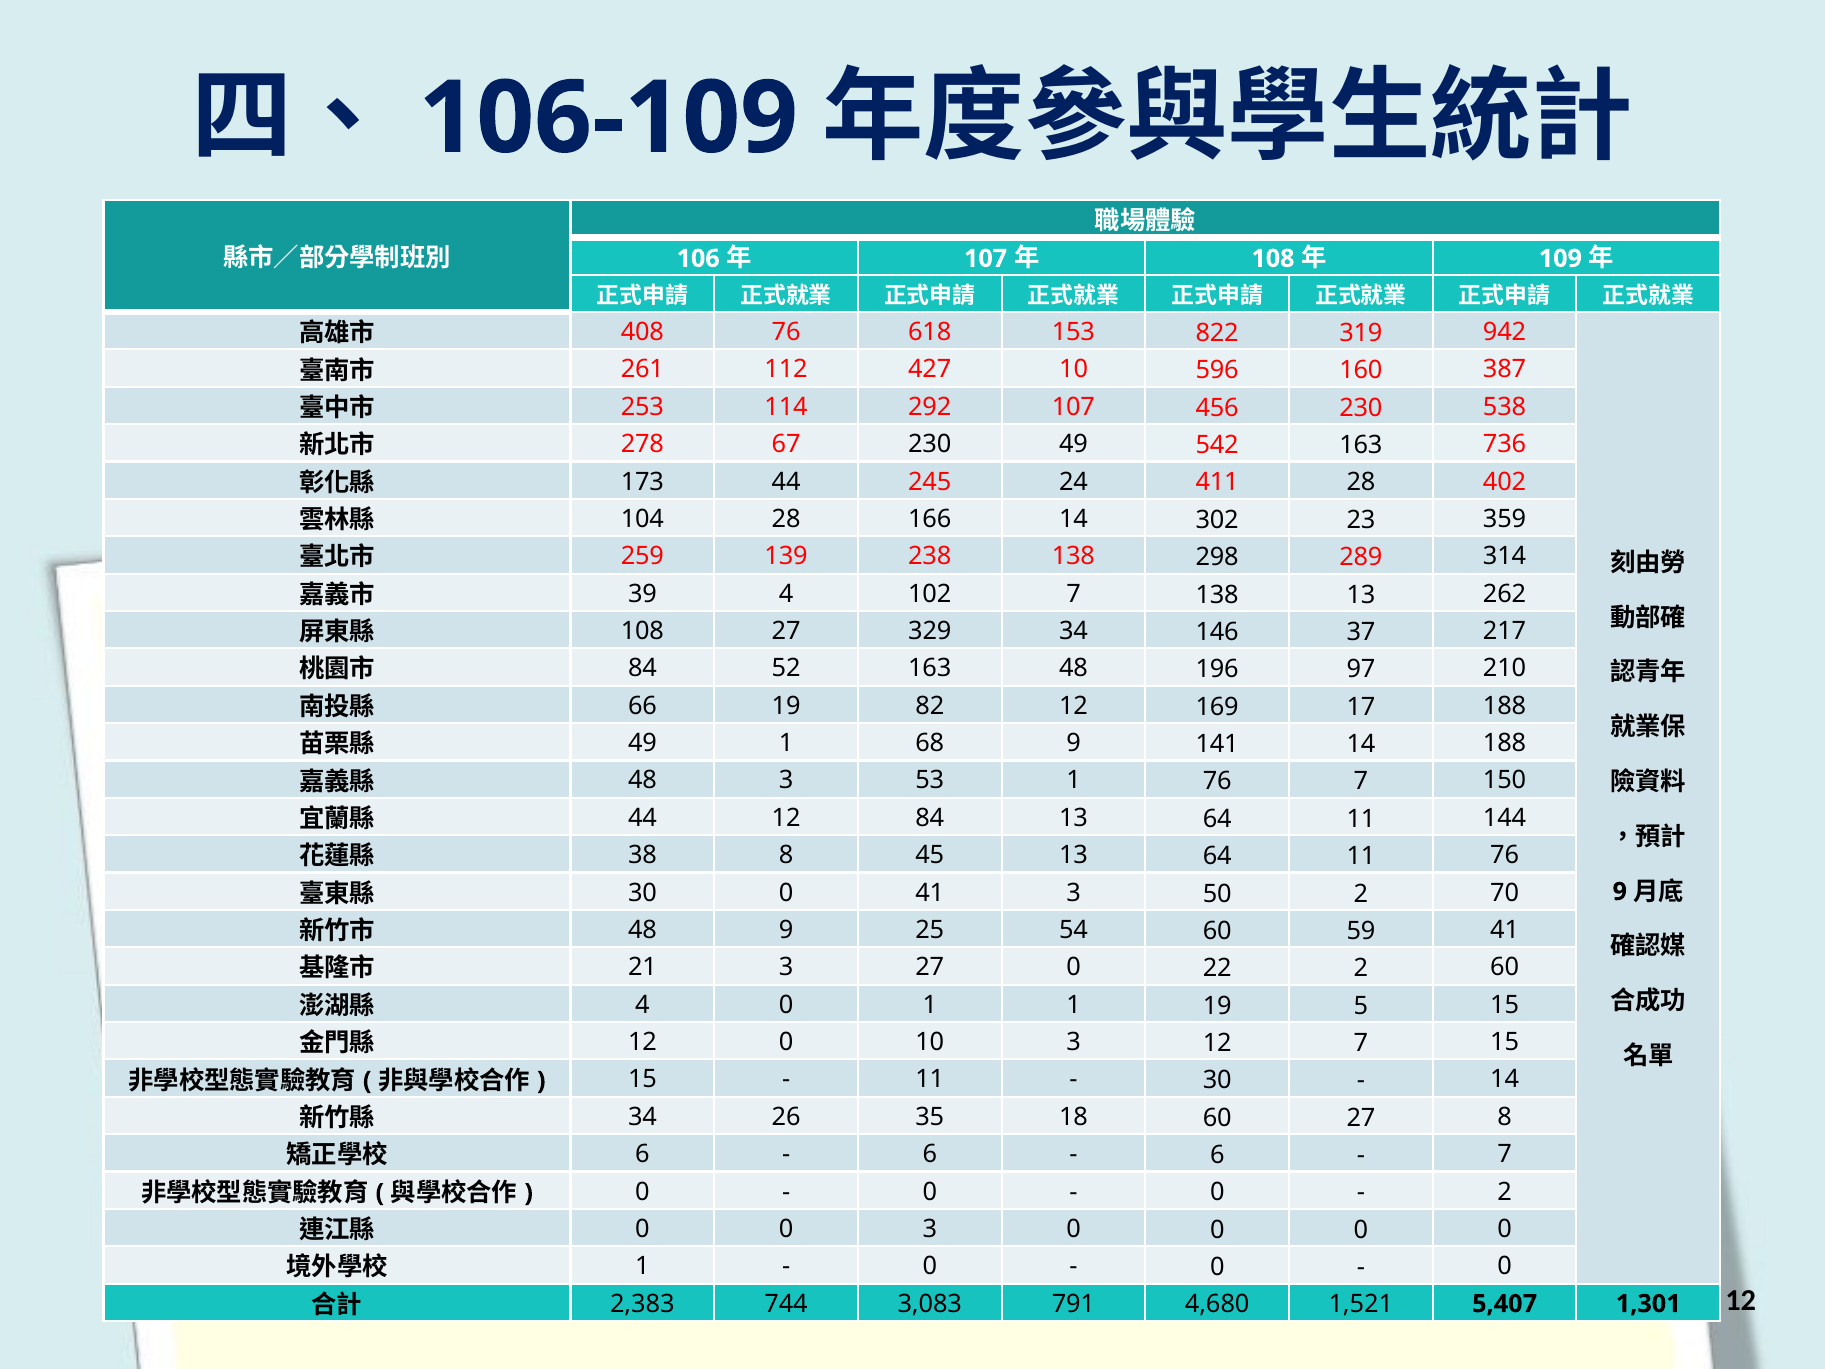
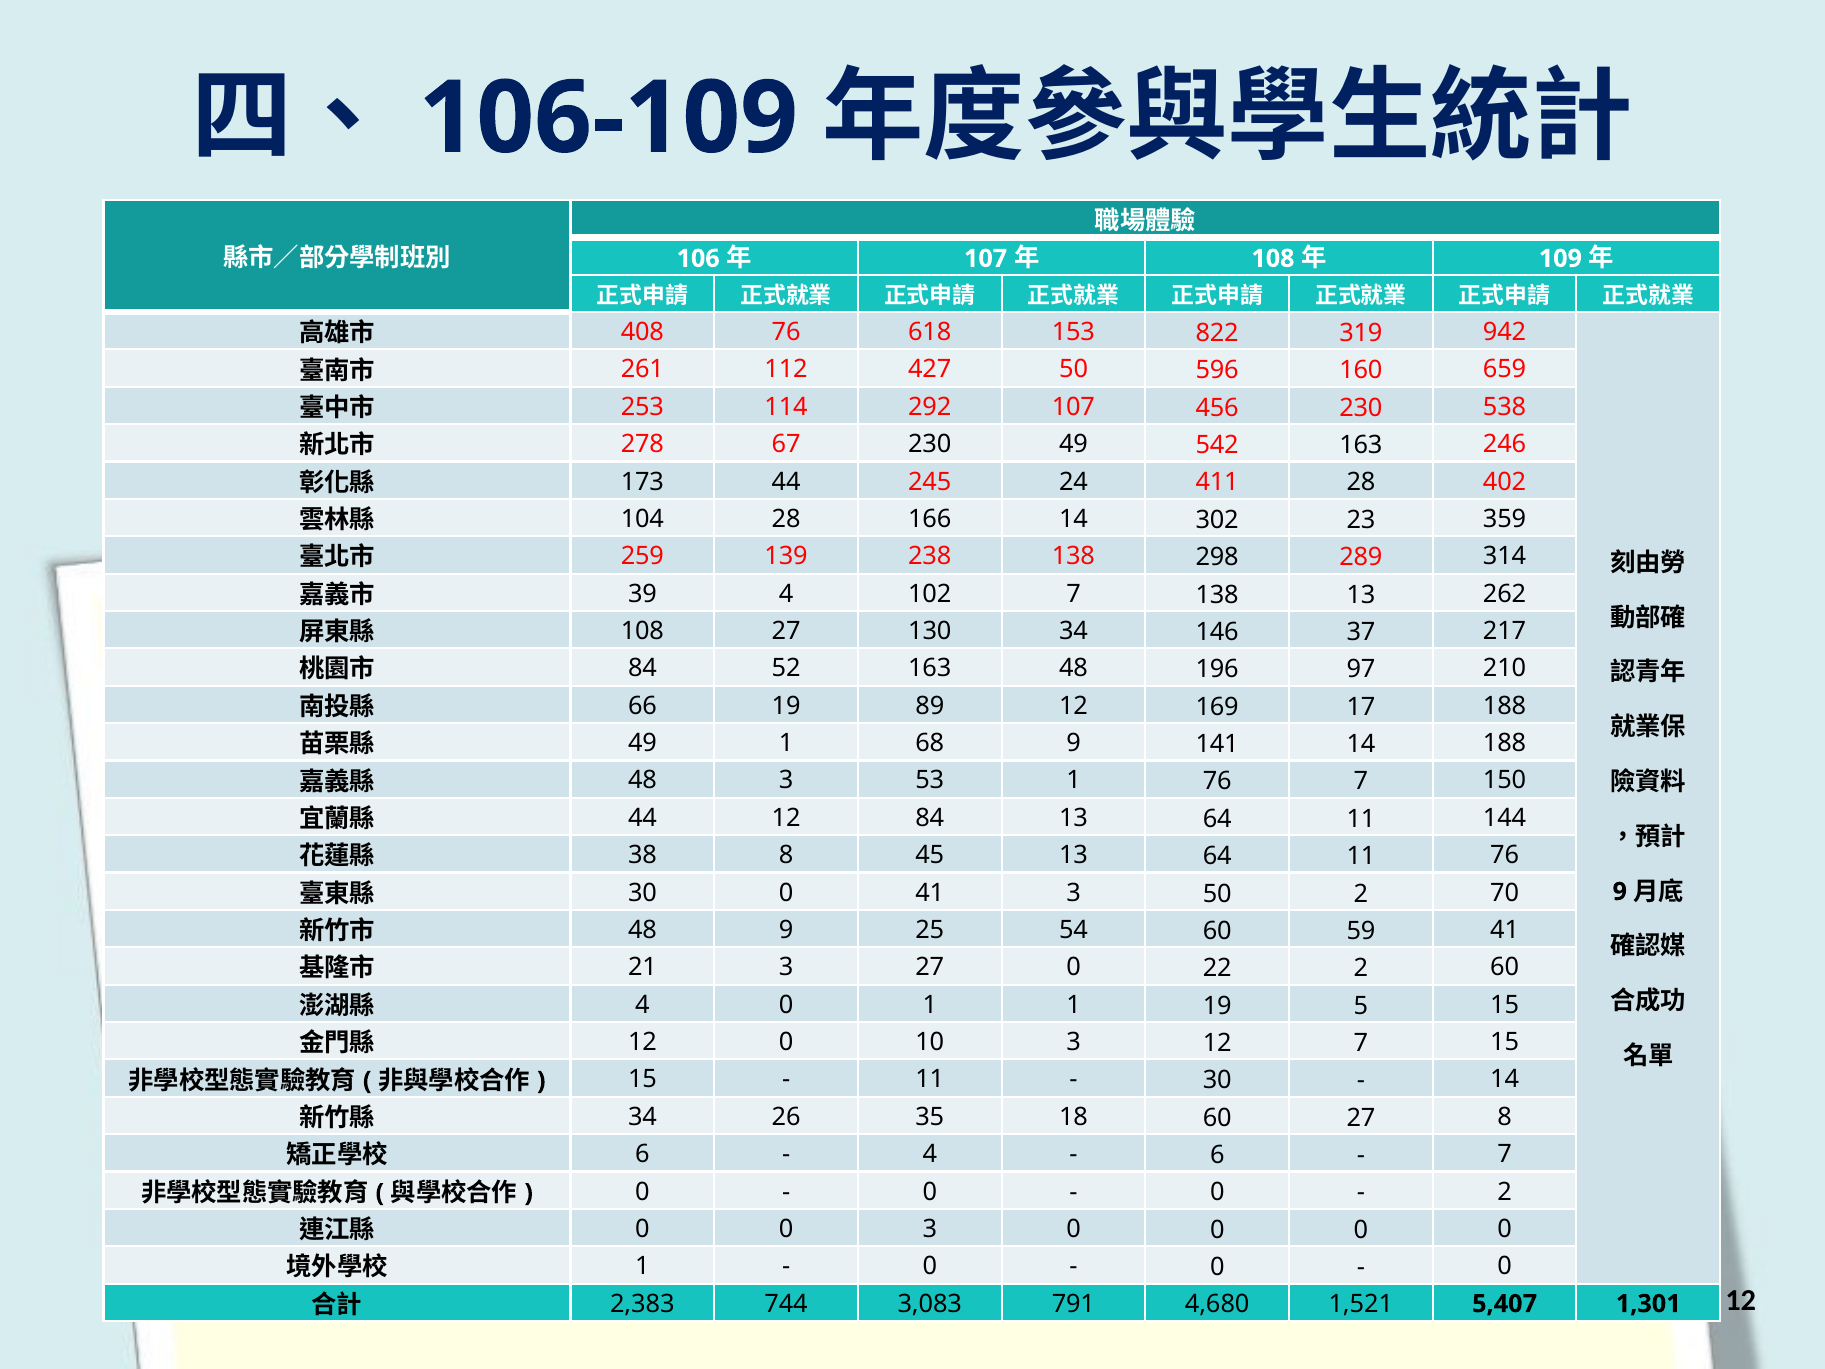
427 10: 10 -> 50
387: 387 -> 659
736: 736 -> 246
329: 329 -> 130
82: 82 -> 89
6 at (930, 1154): 6 -> 4
